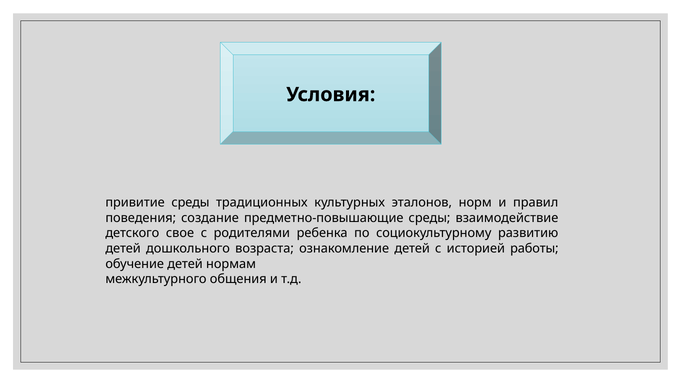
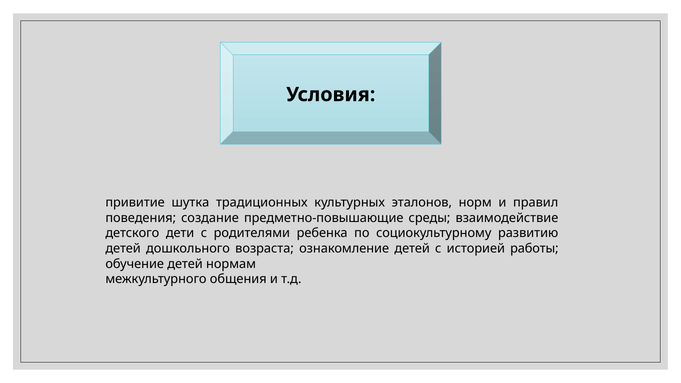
привитие среды: среды -> шутка
свое: свое -> дети
